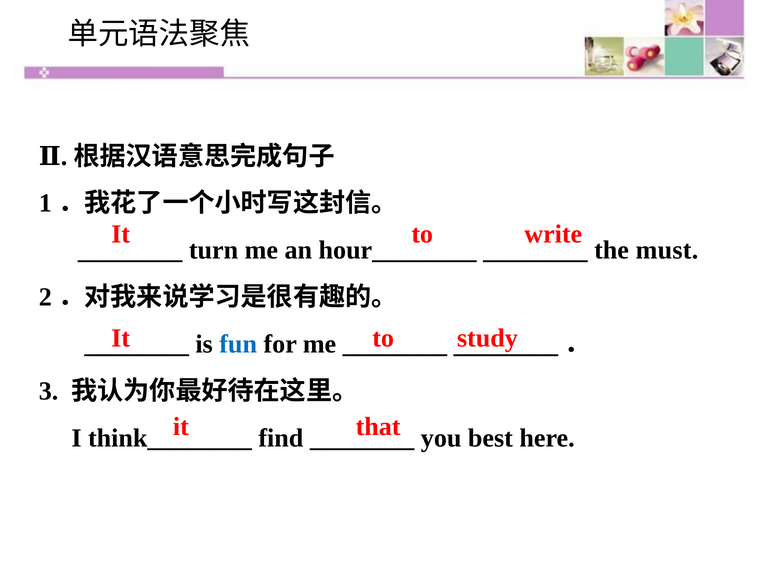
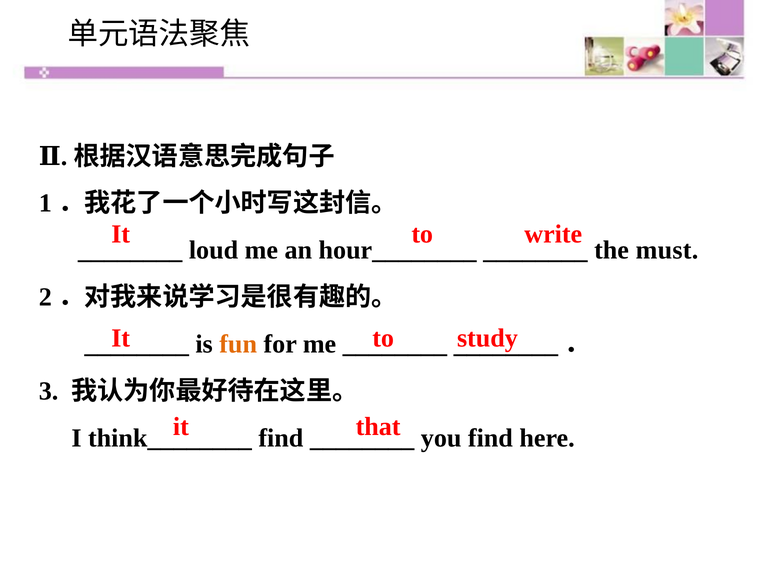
turn: turn -> loud
fun colour: blue -> orange
you best: best -> find
